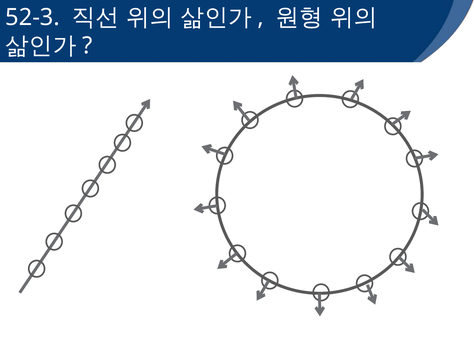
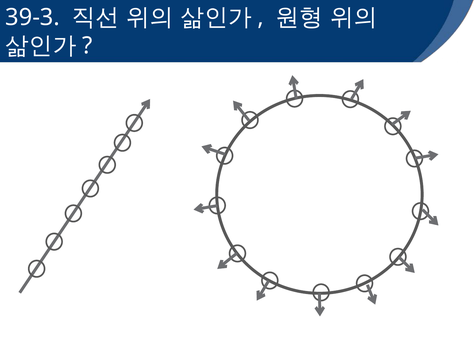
52-3: 52-3 -> 39-3
